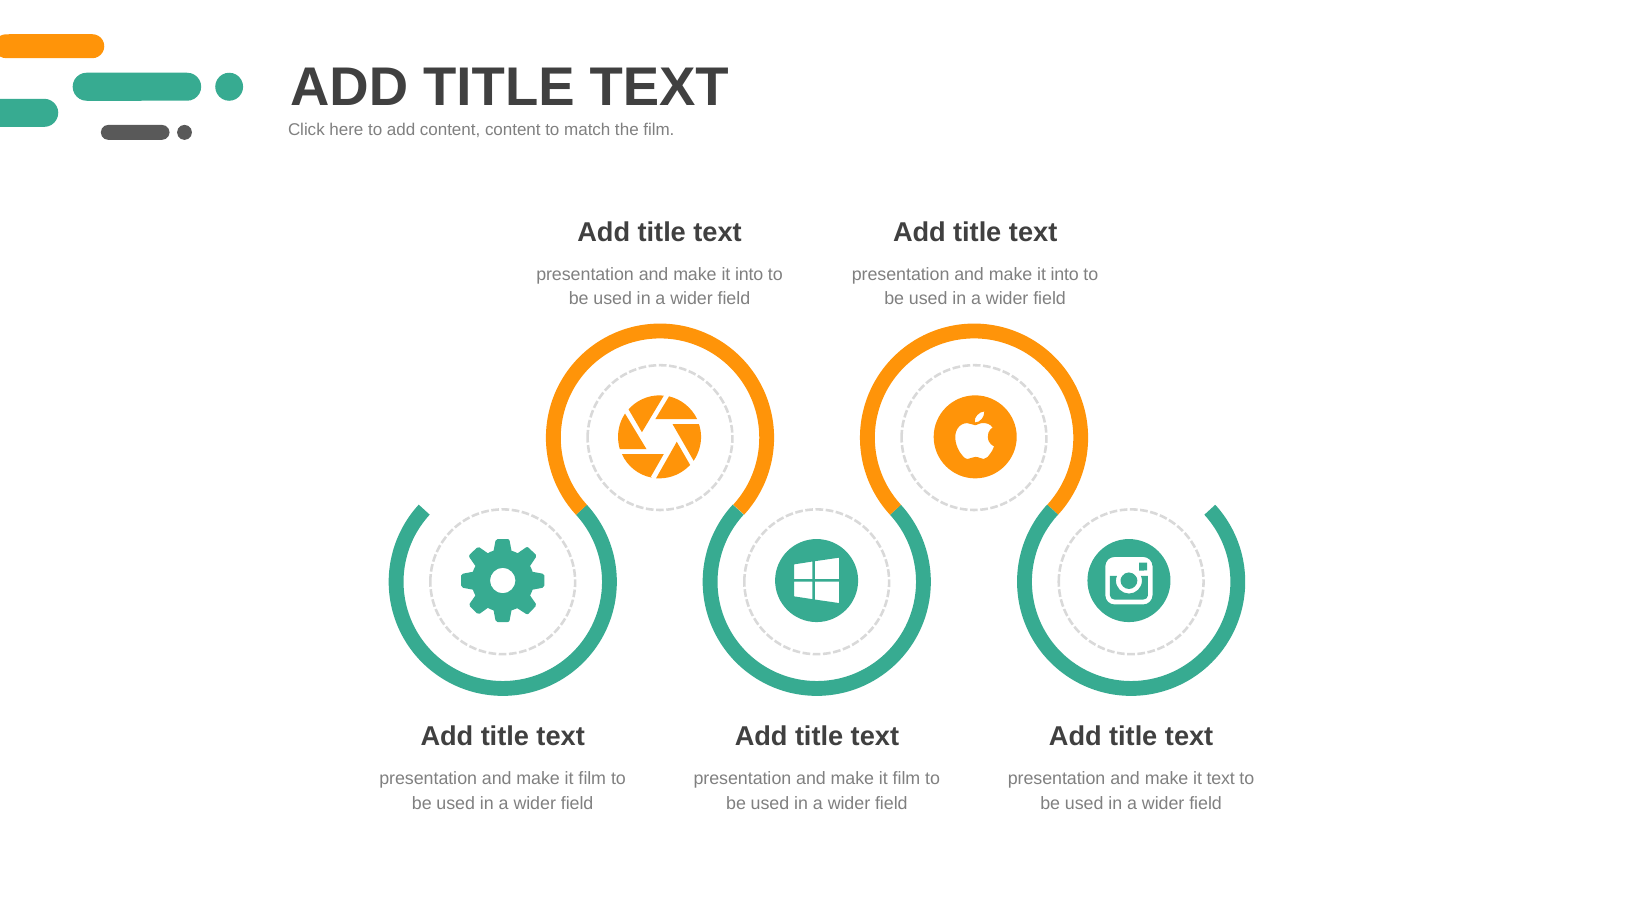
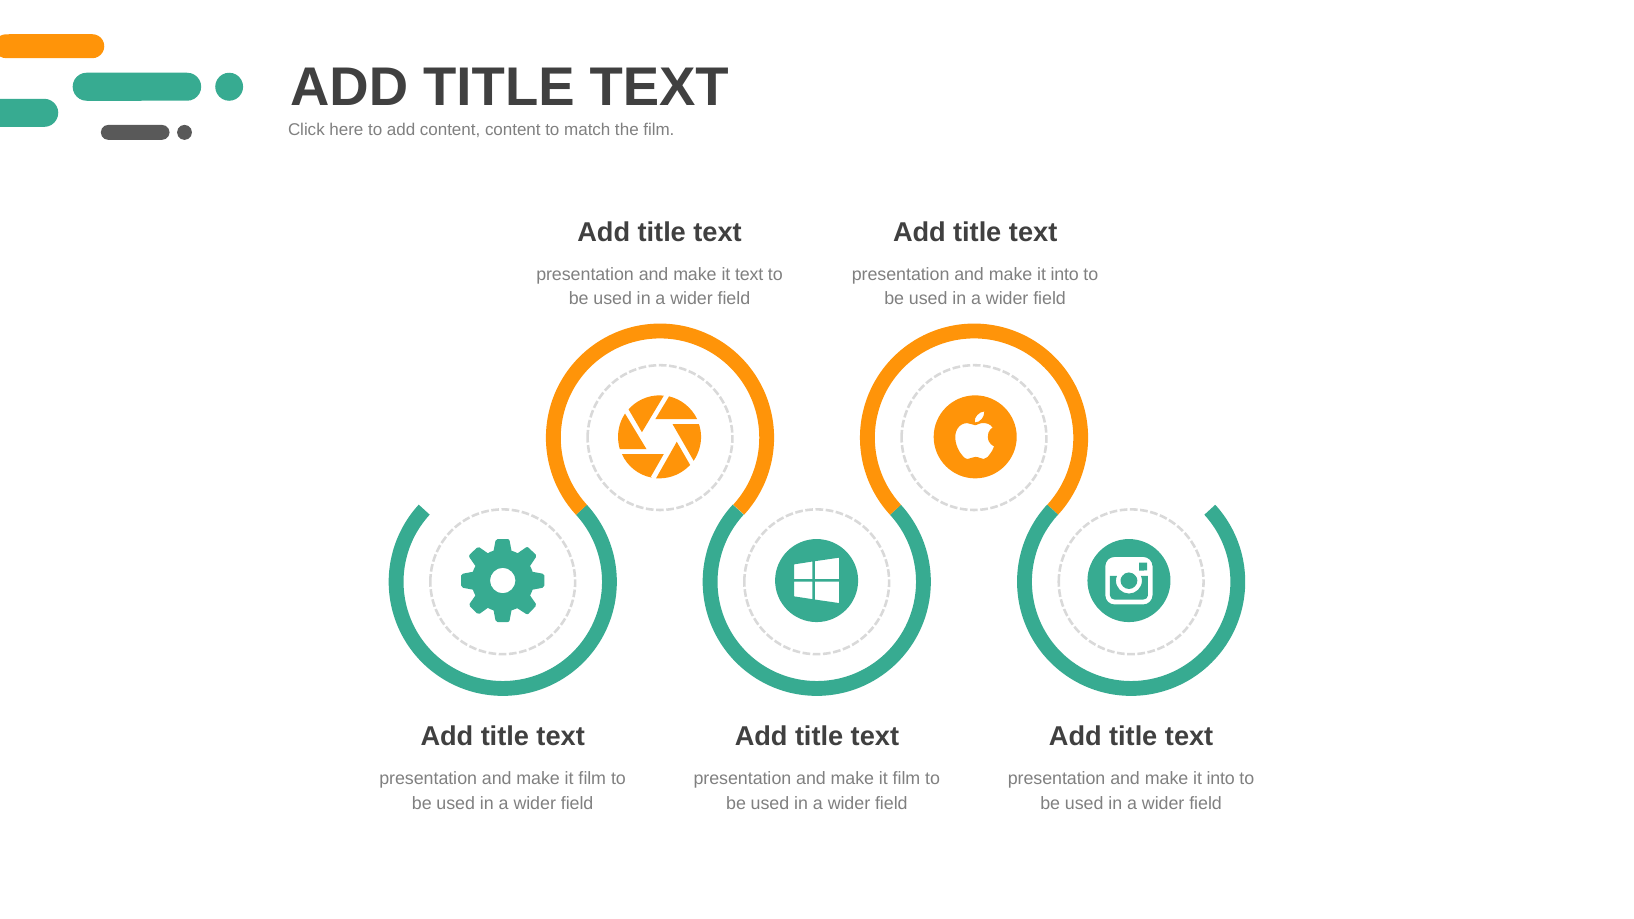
into at (749, 274): into -> text
text at (1221, 779): text -> into
